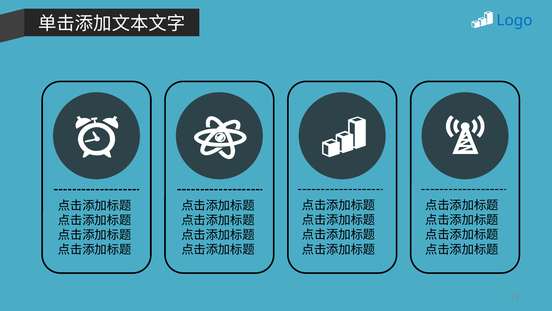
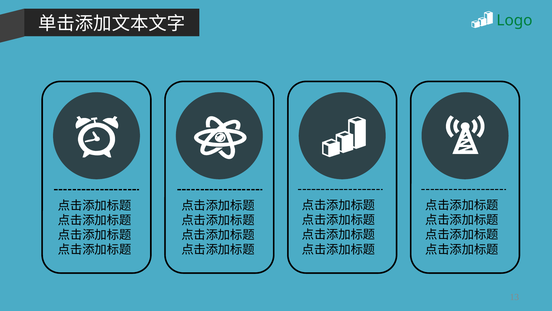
Logo colour: blue -> green
